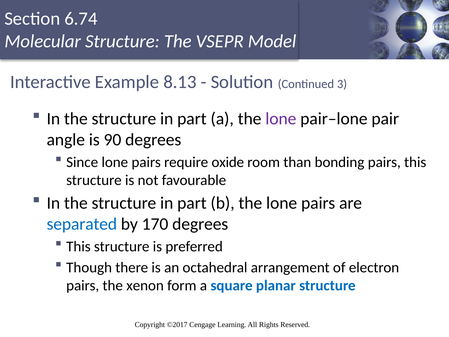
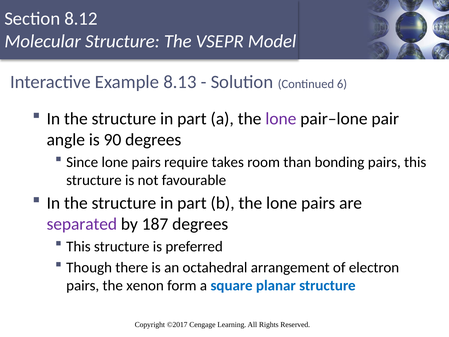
6.74: 6.74 -> 8.12
3: 3 -> 6
oxide: oxide -> takes
separated colour: blue -> purple
170: 170 -> 187
